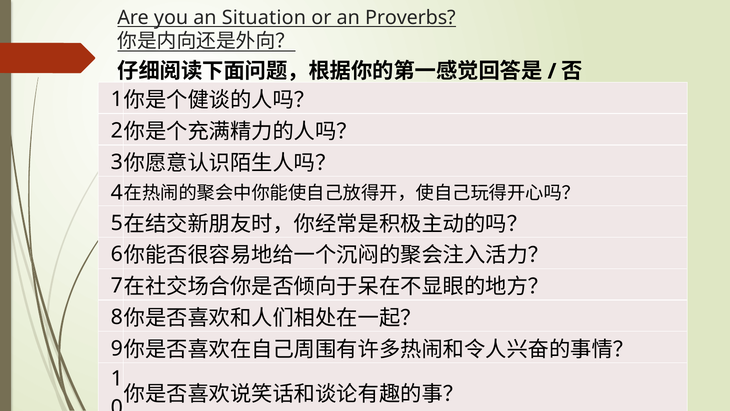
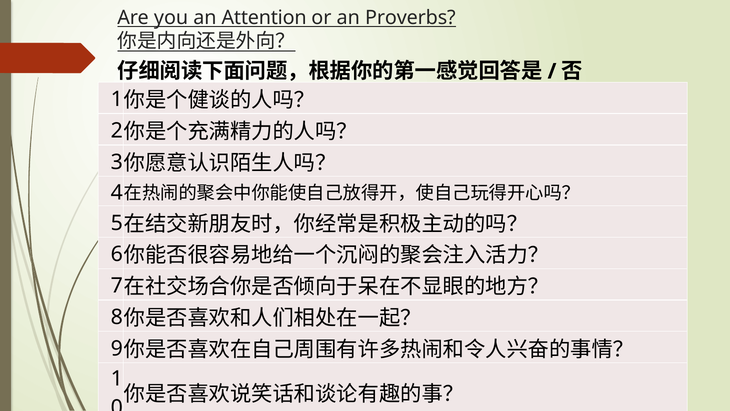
Situation: Situation -> Attention
